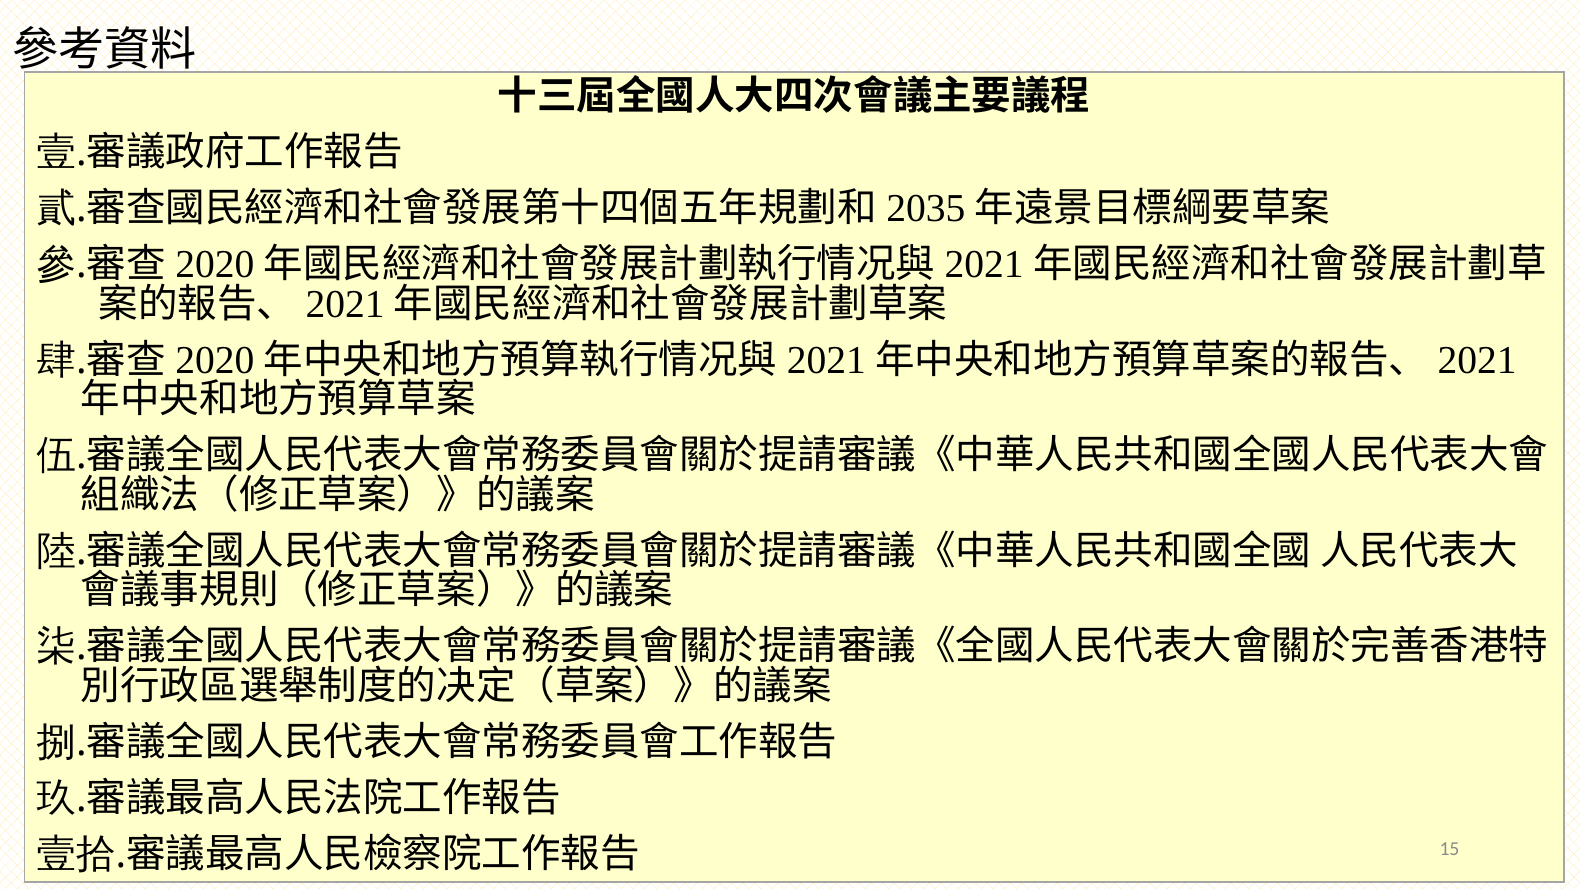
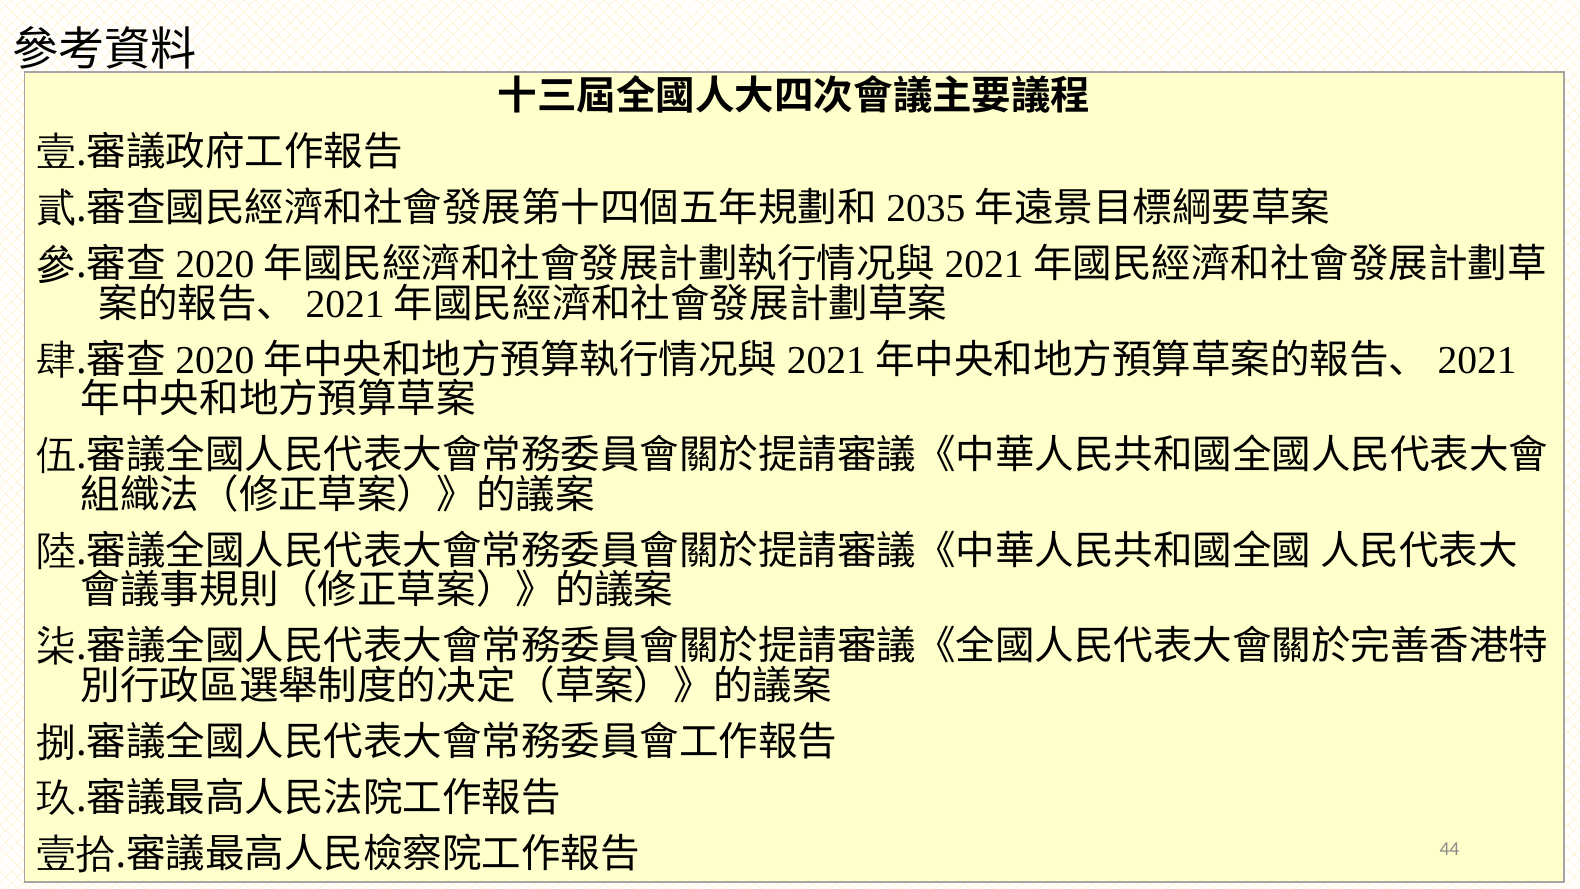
15: 15 -> 44
